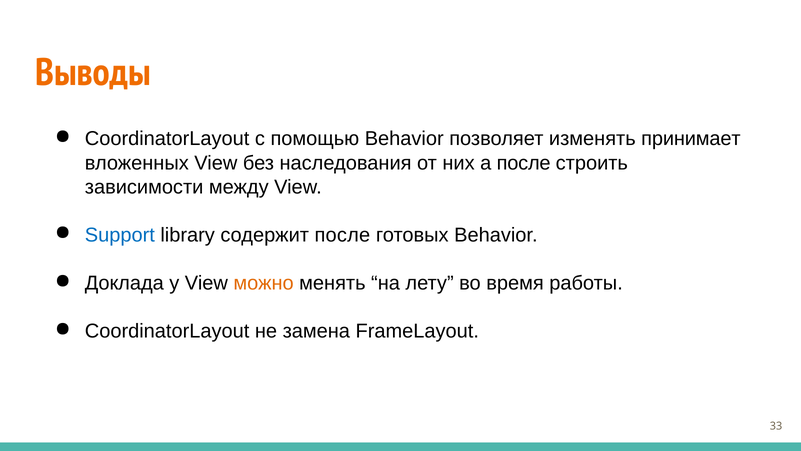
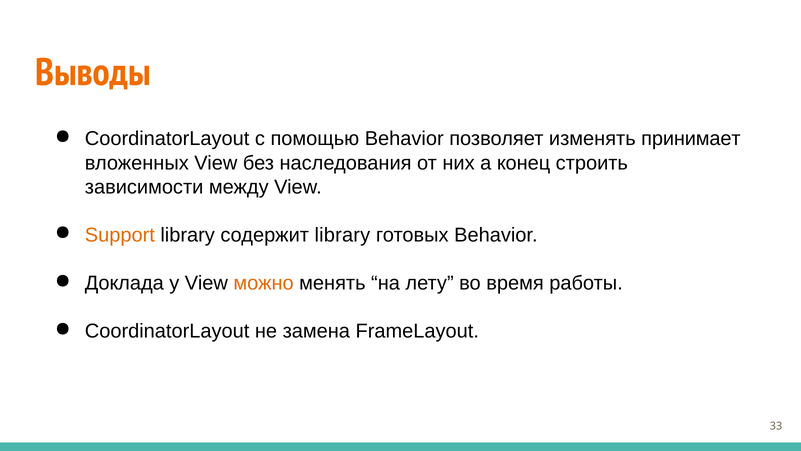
а после: после -> конец
Support colour: blue -> orange
содержит после: после -> library
